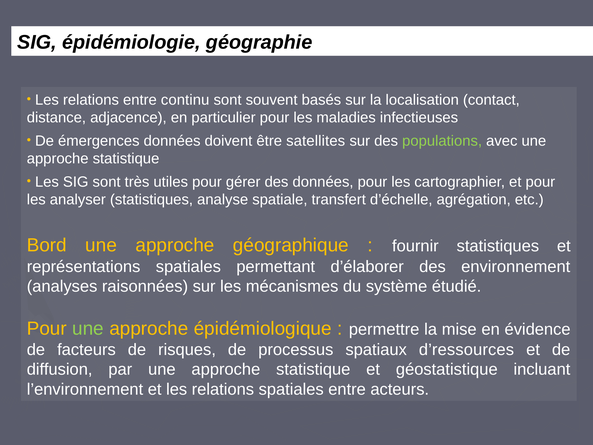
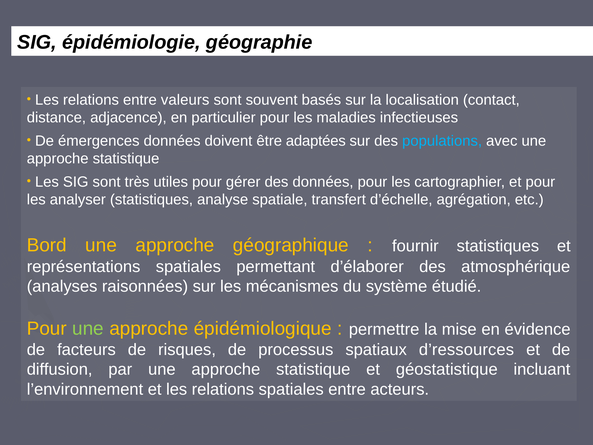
continu: continu -> valeurs
satellites: satellites -> adaptées
populations colour: light green -> light blue
environnement: environnement -> atmosphérique
